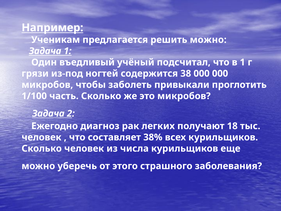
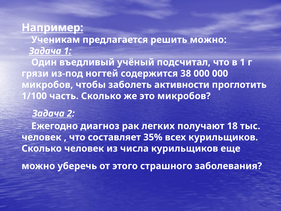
привыкали: привыкали -> активности
38%: 38% -> 35%
